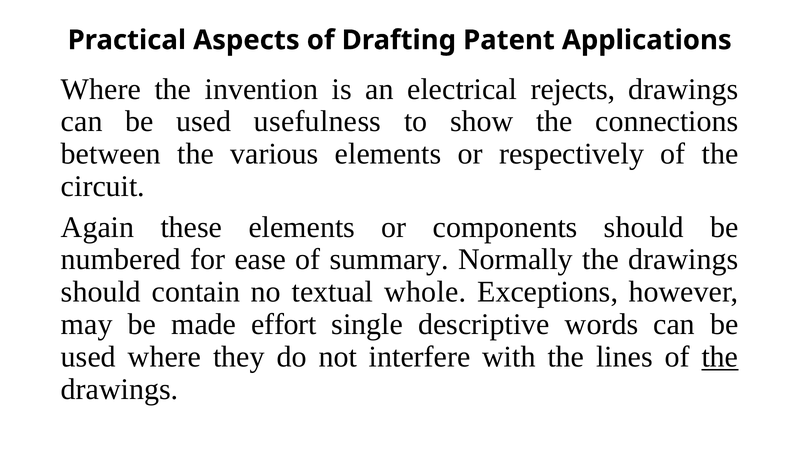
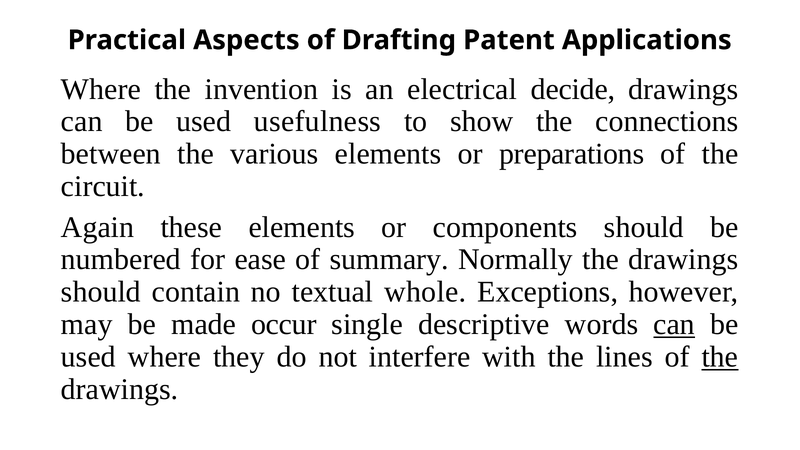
rejects: rejects -> decide
respectively: respectively -> preparations
effort: effort -> occur
can at (674, 324) underline: none -> present
